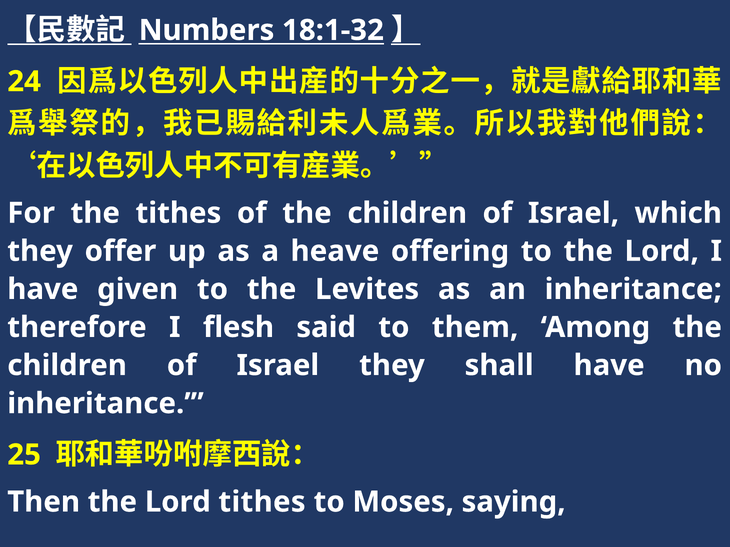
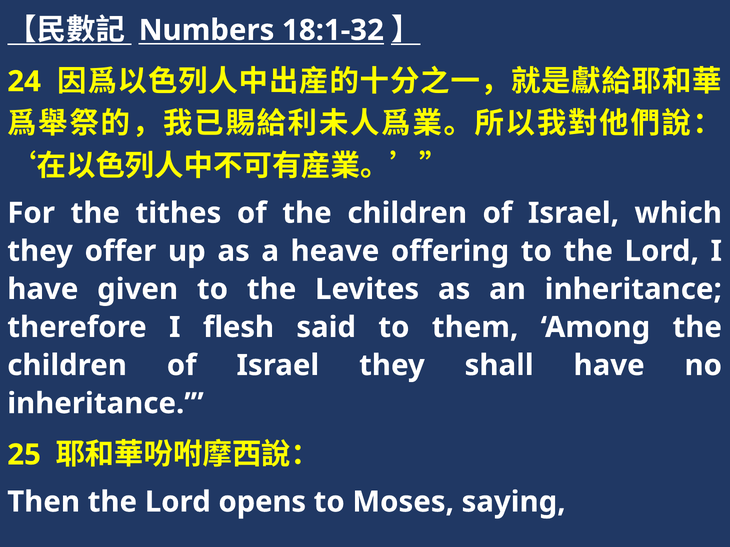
Lord tithes: tithes -> opens
